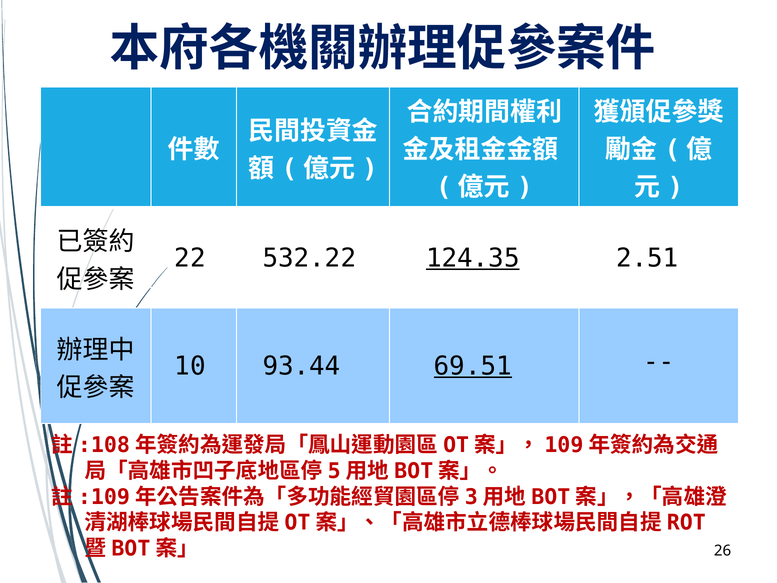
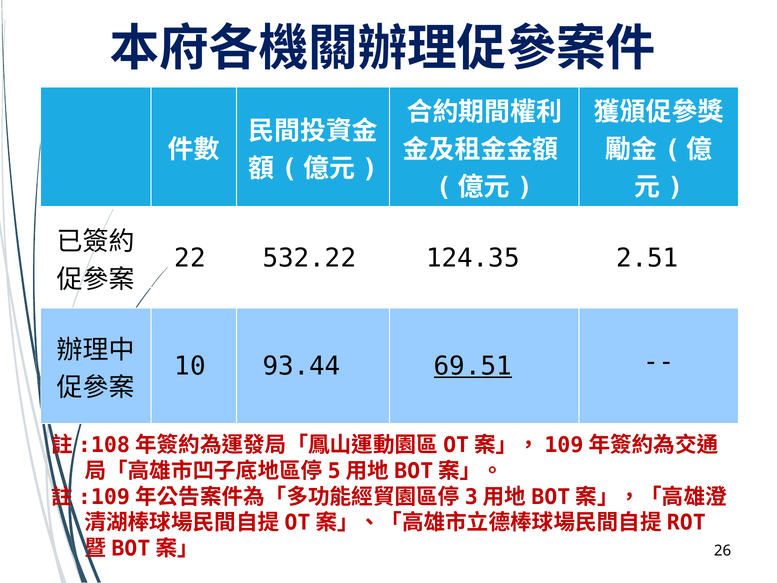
124.35 underline: present -> none
